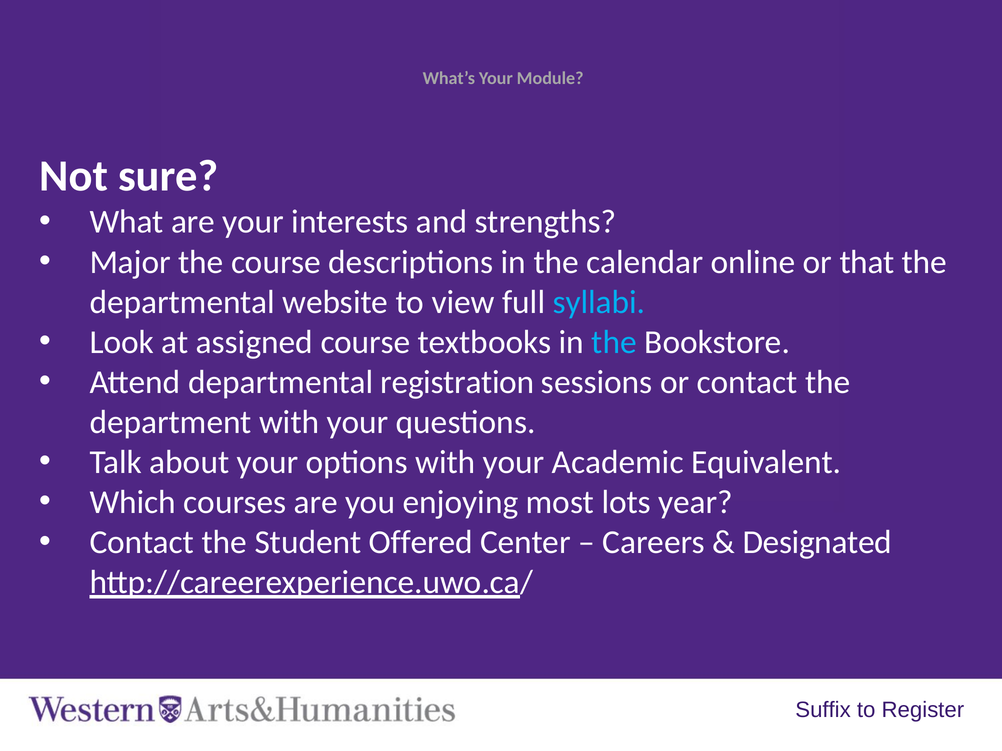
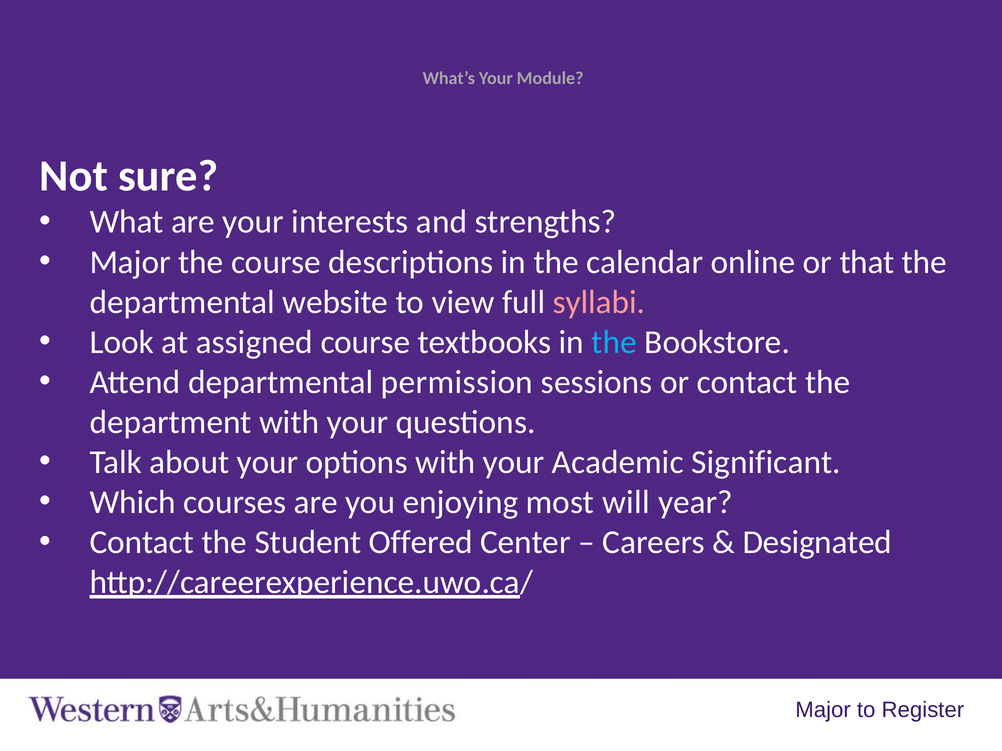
syllabi colour: light blue -> pink
registration: registration -> permission
Equivalent: Equivalent -> Significant
lots: lots -> will
Suffix at (823, 711): Suffix -> Major
